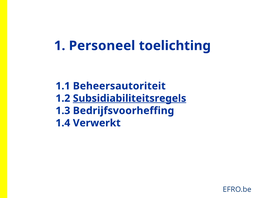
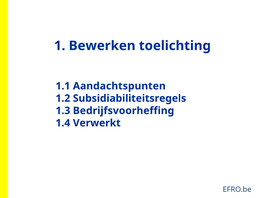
Personeel: Personeel -> Bewerken
Beheersautoriteit: Beheersautoriteit -> Aandachtspunten
Subsidiabiliteitsregels underline: present -> none
